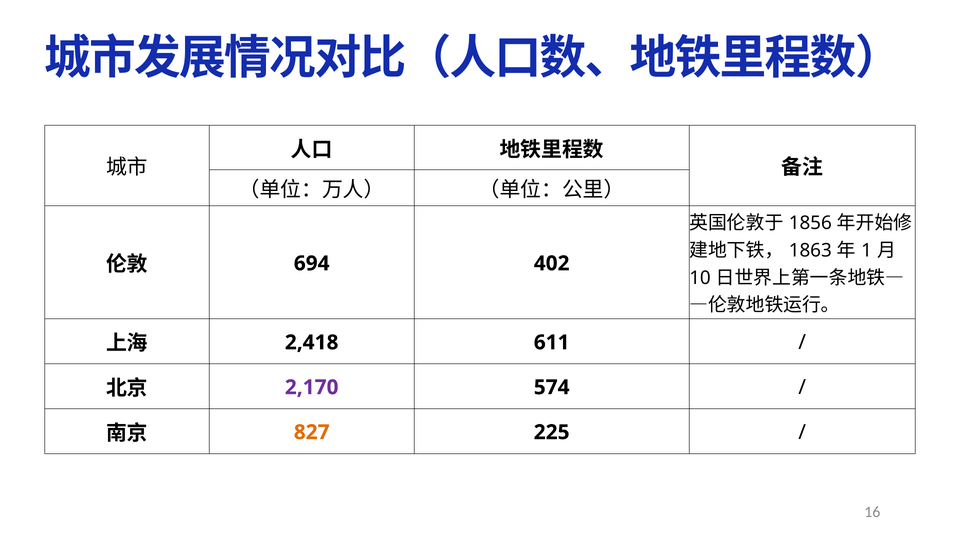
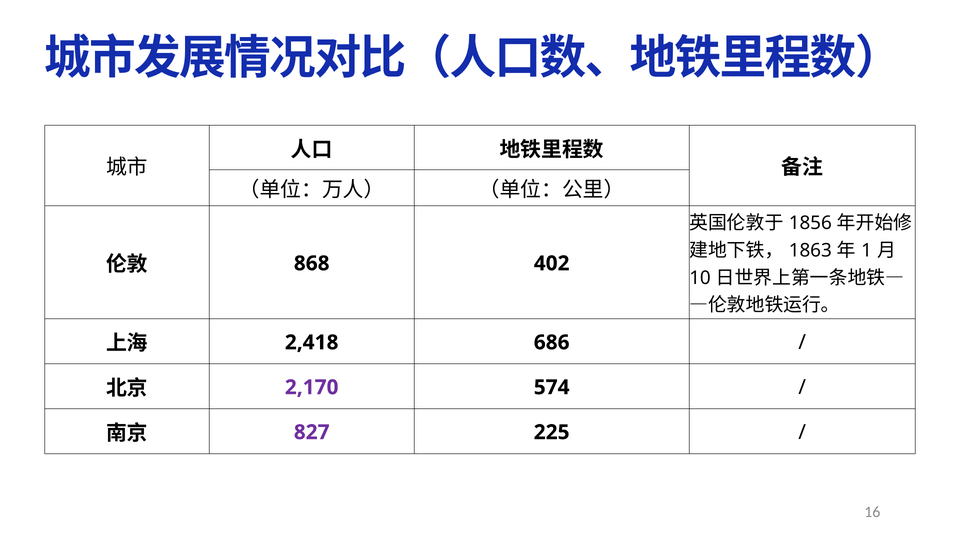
694: 694 -> 868
611: 611 -> 686
827 colour: orange -> purple
